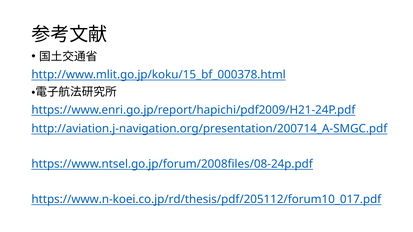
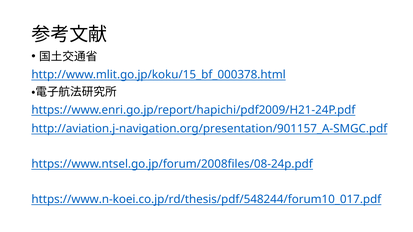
http://aviation.j-navigation.org/presentation/200714_A-SMGC.pdf: http://aviation.j-navigation.org/presentation/200714_A-SMGC.pdf -> http://aviation.j-navigation.org/presentation/901157_A-SMGC.pdf
https://www.n-koei.co.jp/rd/thesis/pdf/205112/forum10_017.pdf: https://www.n-koei.co.jp/rd/thesis/pdf/205112/forum10_017.pdf -> https://www.n-koei.co.jp/rd/thesis/pdf/548244/forum10_017.pdf
